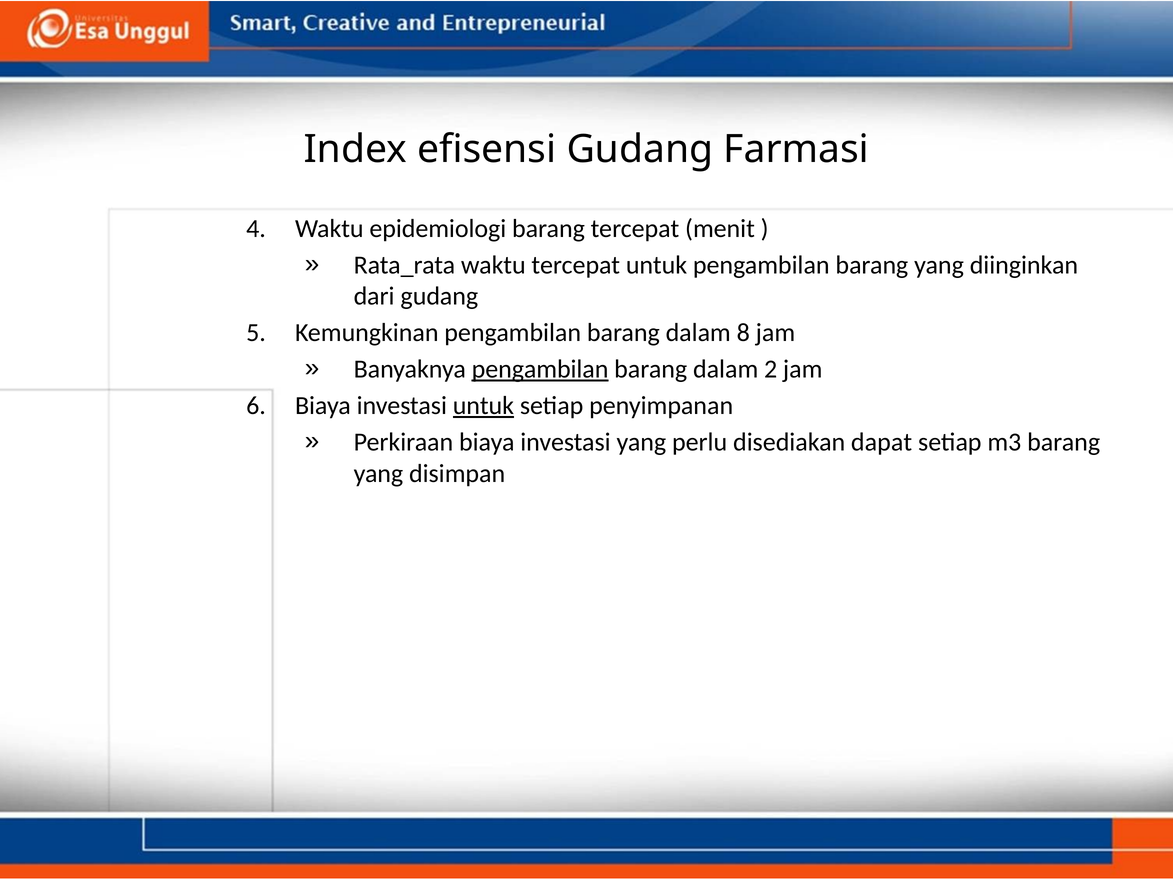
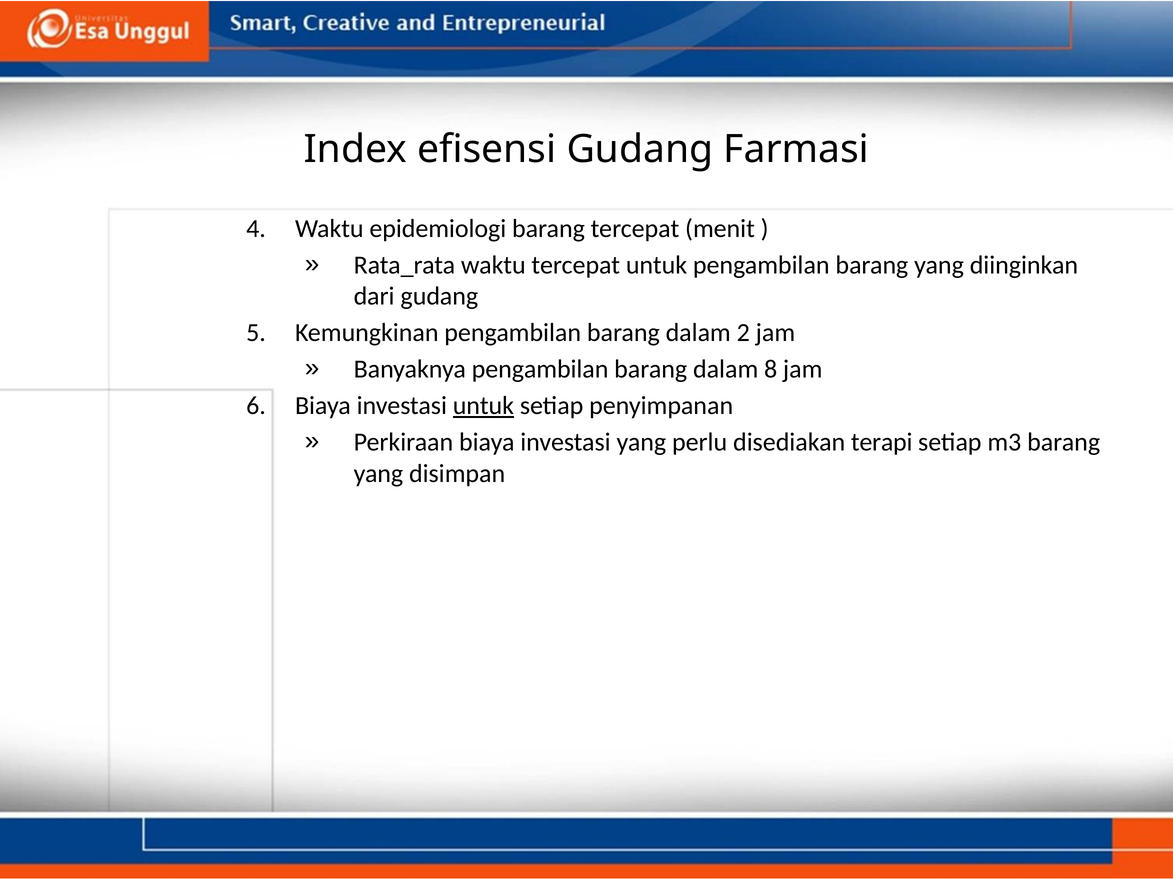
8: 8 -> 2
pengambilan at (540, 369) underline: present -> none
2: 2 -> 8
dapat: dapat -> terapi
